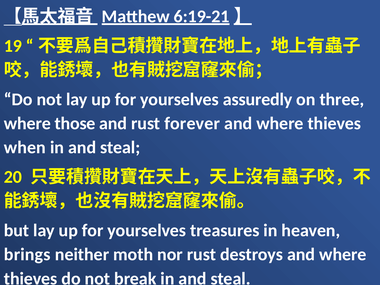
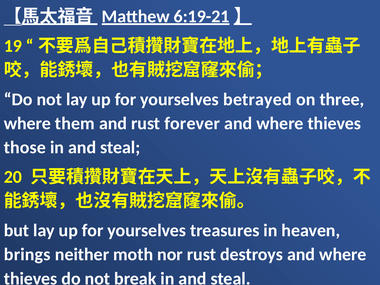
assuredly: assuredly -> betrayed
those: those -> them
when: when -> those
